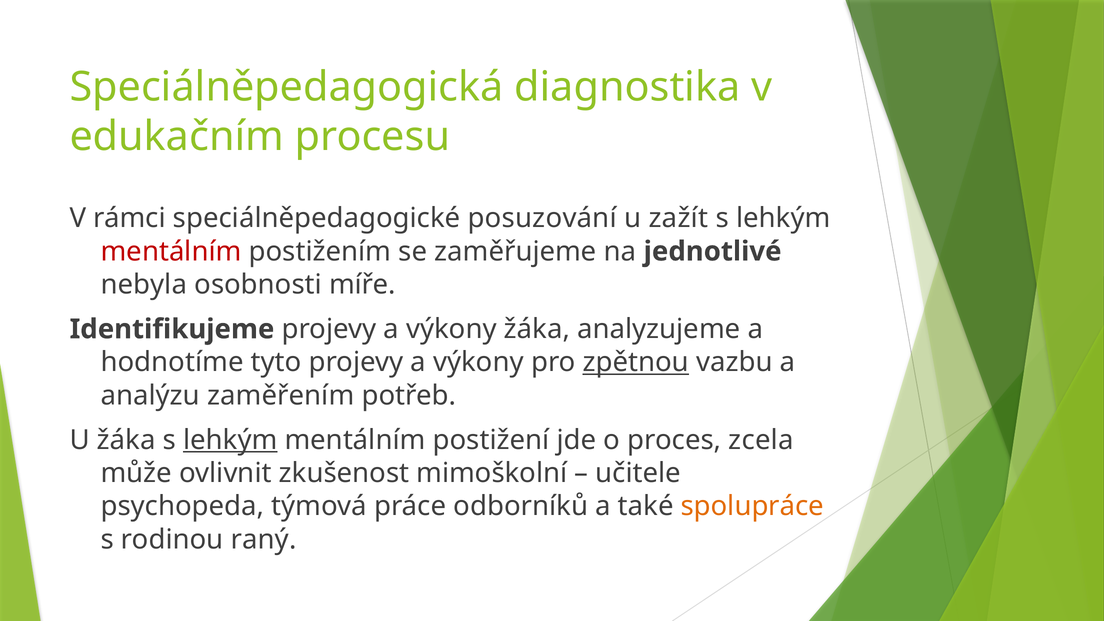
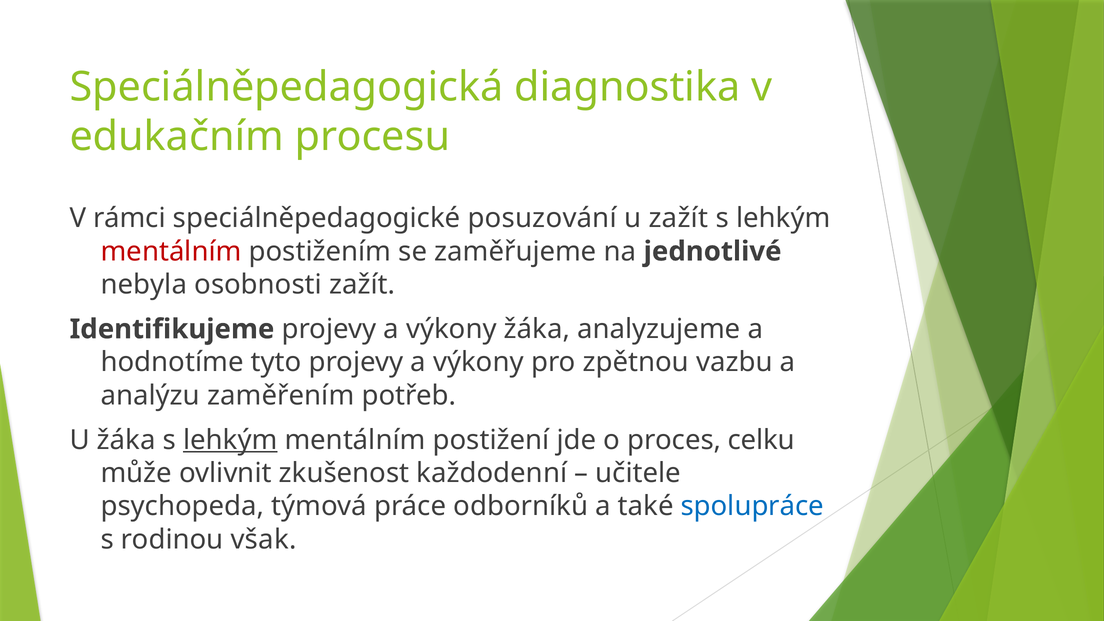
osobnosti míře: míře -> zažít
zpětnou underline: present -> none
zcela: zcela -> celku
mimoškolní: mimoškolní -> každodenní
spolupráce colour: orange -> blue
raný: raný -> však
